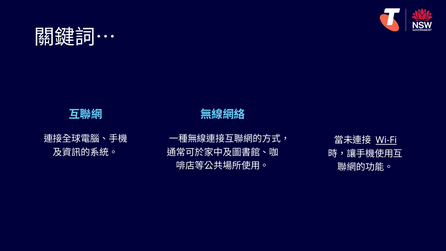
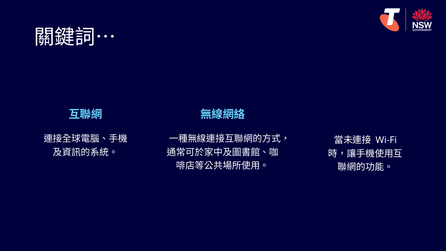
Wi-Fi underline: present -> none
